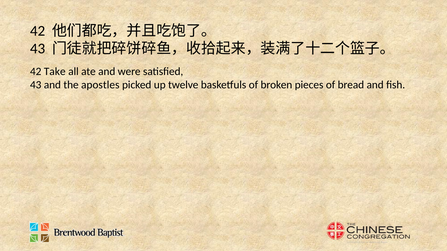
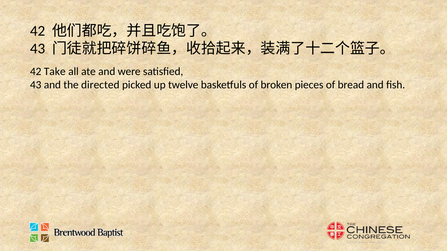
apostles: apostles -> directed
